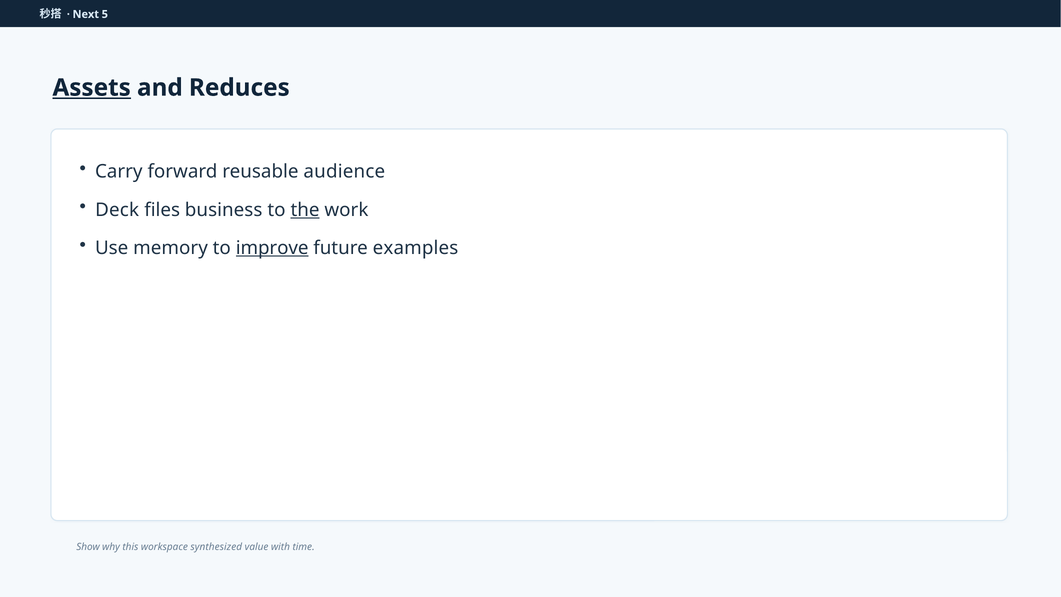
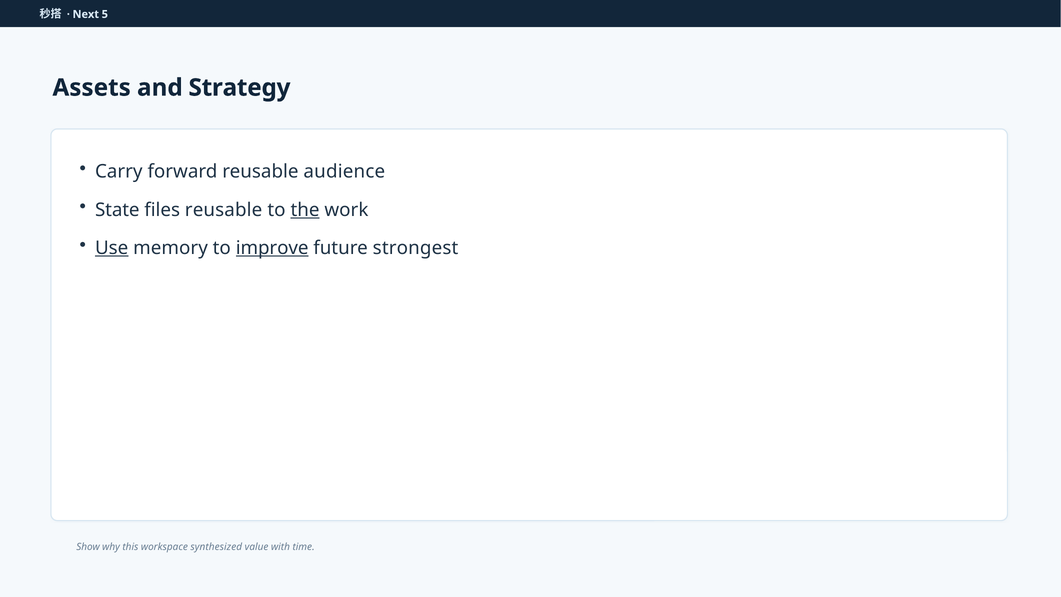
Assets underline: present -> none
Reduces: Reduces -> Strategy
Deck: Deck -> State
files business: business -> reusable
Use underline: none -> present
examples: examples -> strongest
